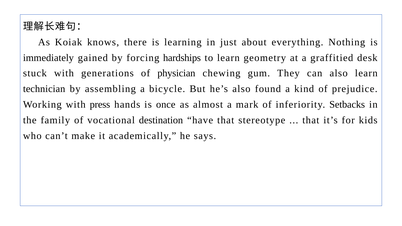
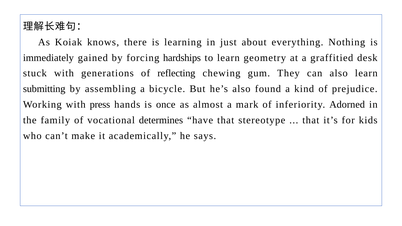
physician: physician -> reflecting
technician: technician -> submitting
Setbacks: Setbacks -> Adorned
destination: destination -> determines
